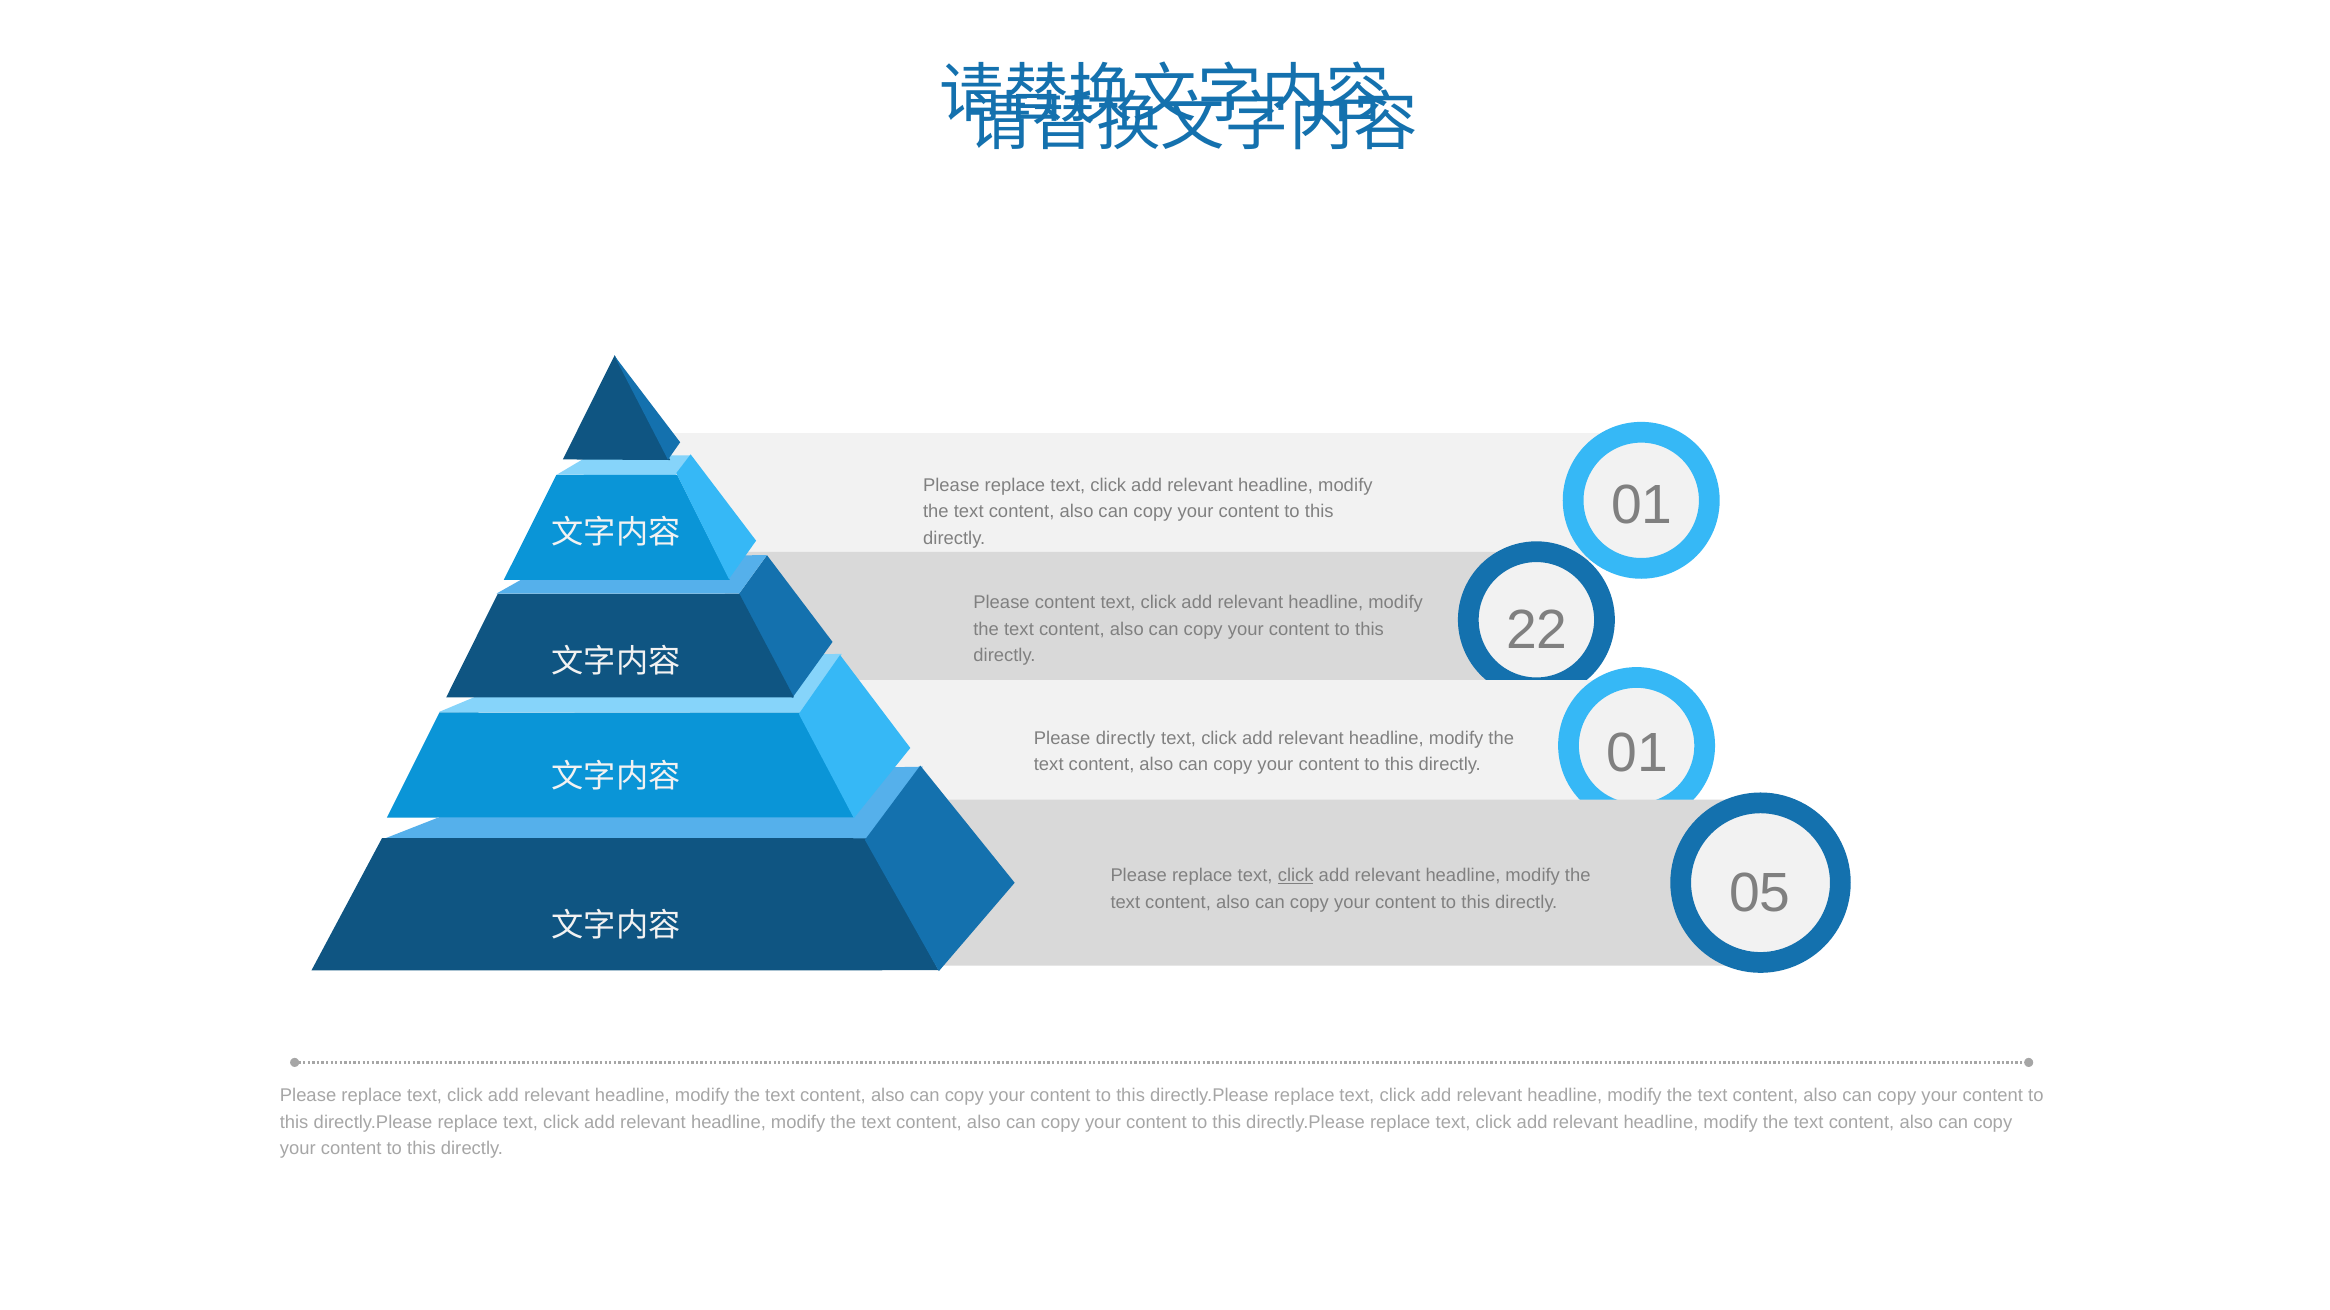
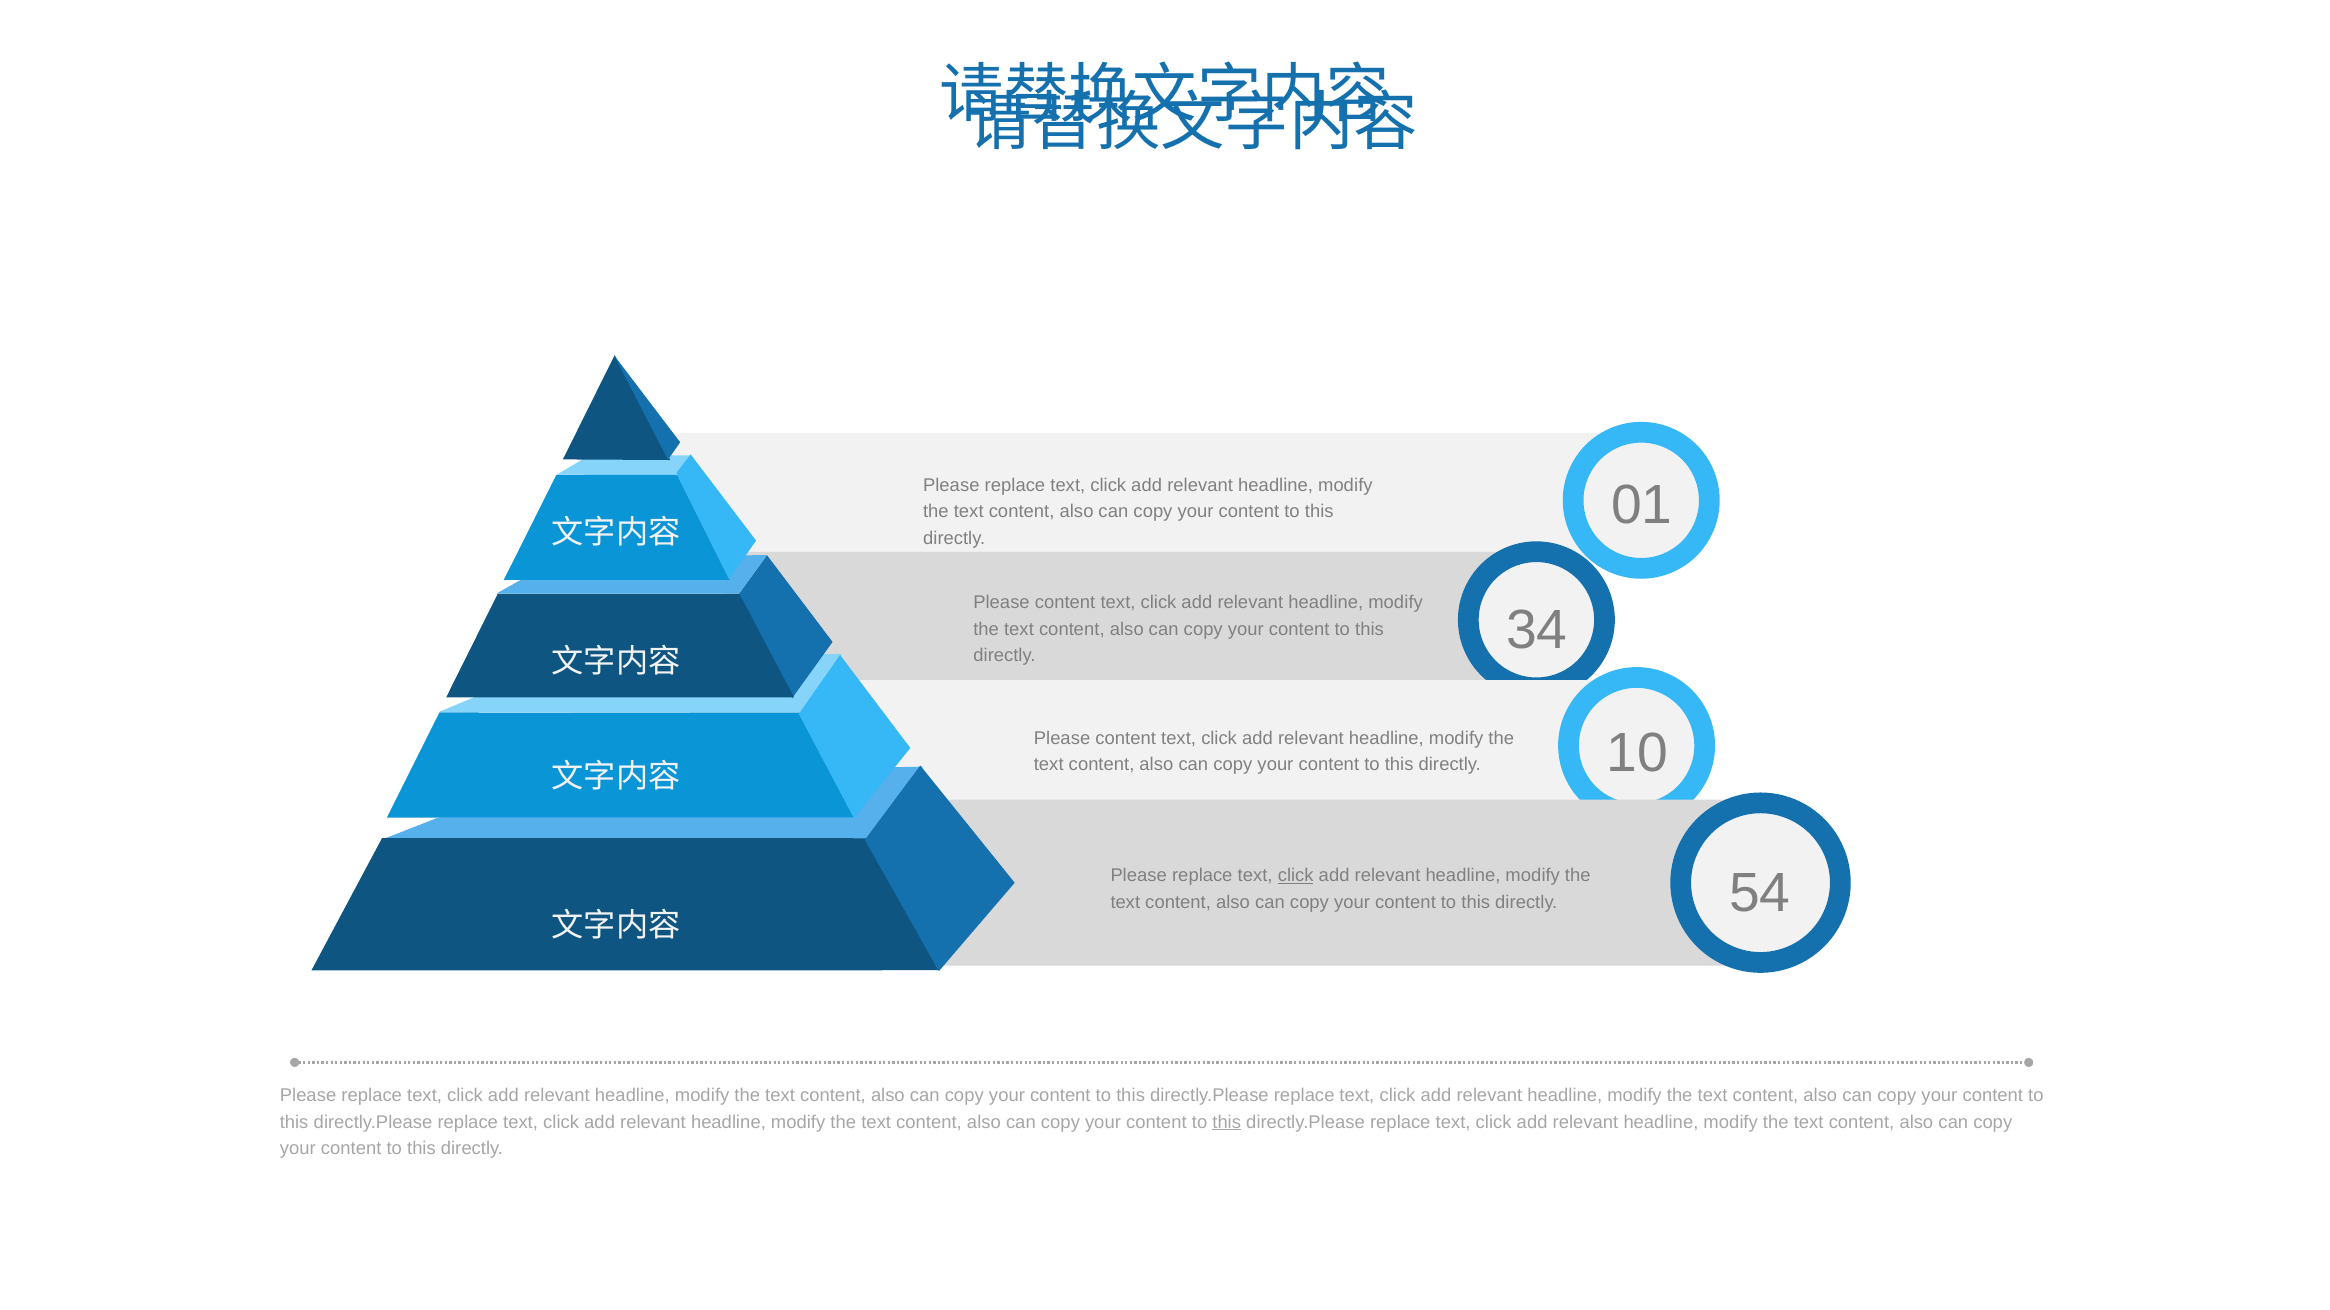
22: 22 -> 34
directly at (1126, 739): directly -> content
01 at (1637, 754): 01 -> 10
05: 05 -> 54
this at (1227, 1122) underline: none -> present
